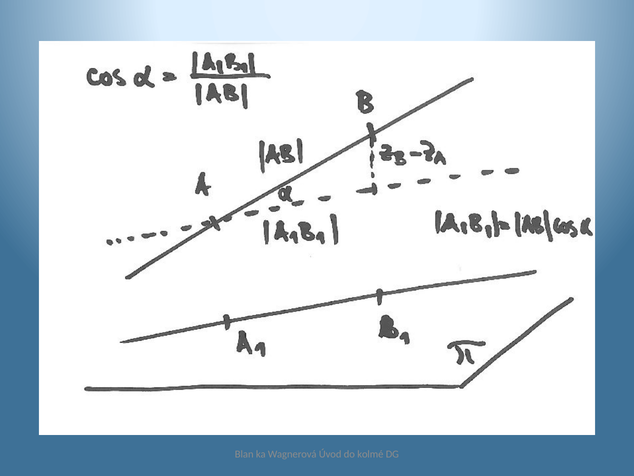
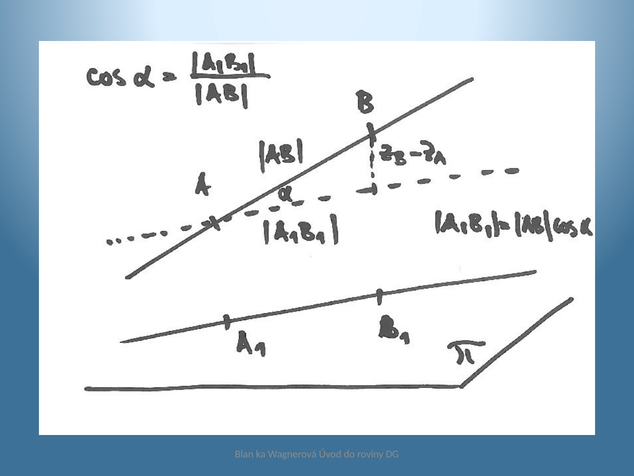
kolmé: kolmé -> roviny
